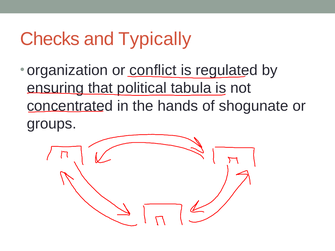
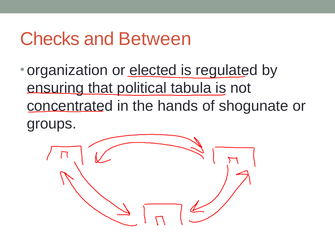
Typically: Typically -> Between
conflict: conflict -> elected
